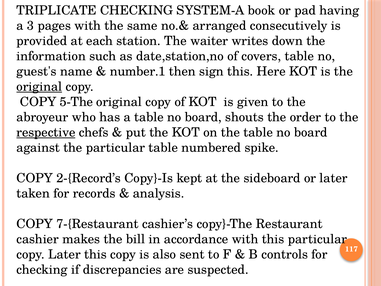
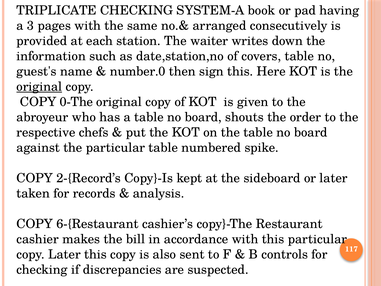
number.1: number.1 -> number.0
5-The: 5-The -> 0-The
respective underline: present -> none
7-{Restaurant: 7-{Restaurant -> 6-{Restaurant
